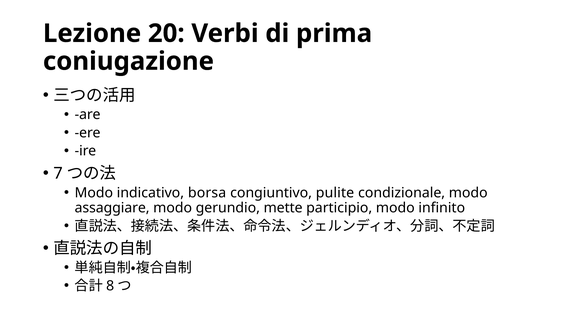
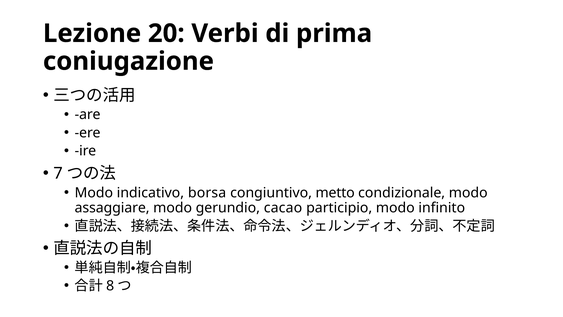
pulite: pulite -> metto
mette: mette -> cacao
